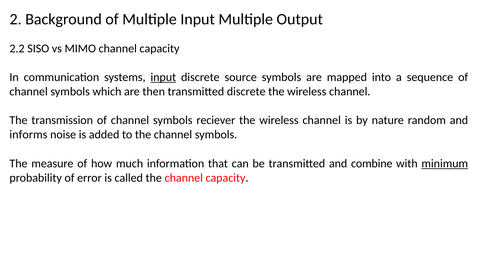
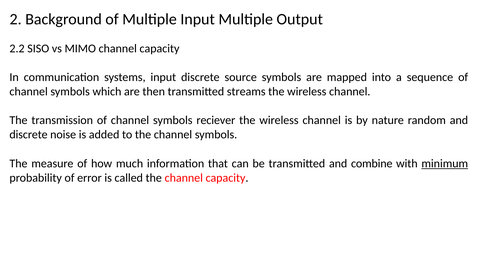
input at (163, 77) underline: present -> none
transmitted discrete: discrete -> streams
informs at (28, 135): informs -> discrete
